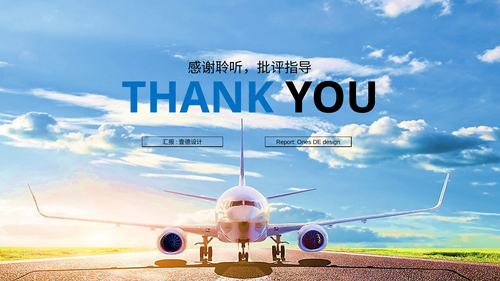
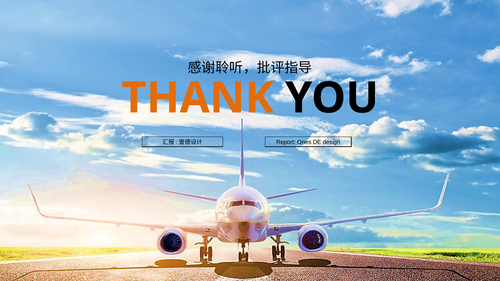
THANK colour: blue -> orange
